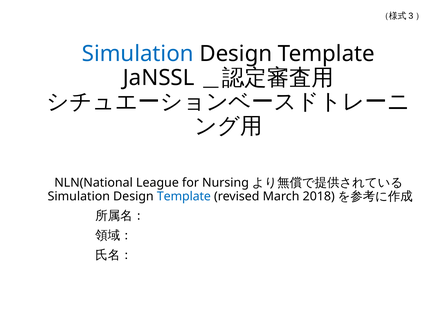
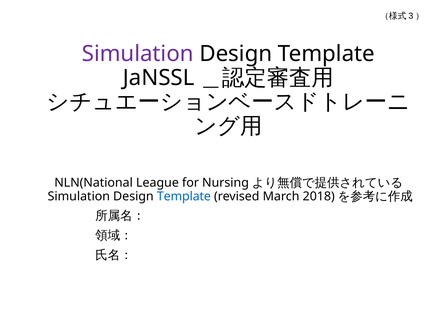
Simulation at (138, 54) colour: blue -> purple
